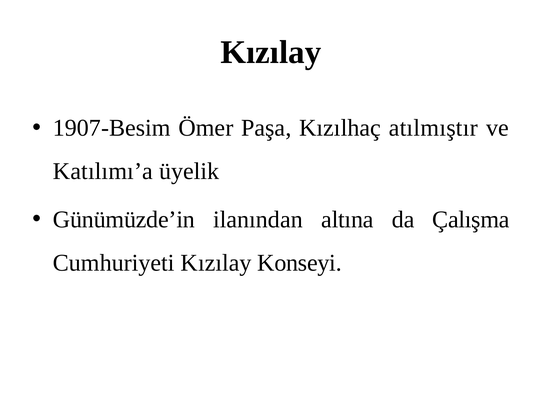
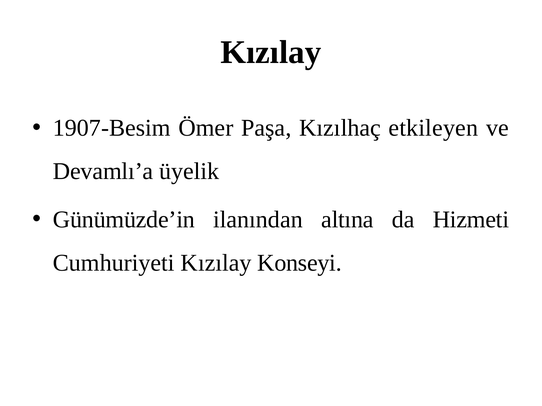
atılmıştır: atılmıştır -> etkileyen
Katılımı’a: Katılımı’a -> Devamlı’a
Çalışma: Çalışma -> Hizmeti
